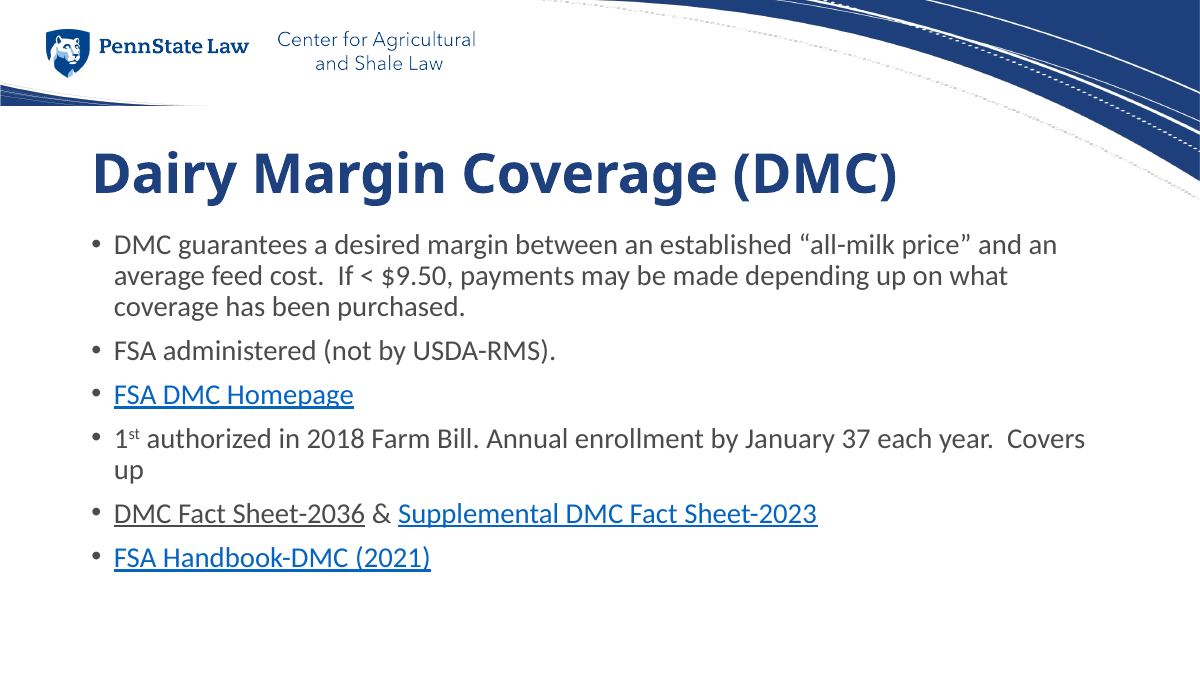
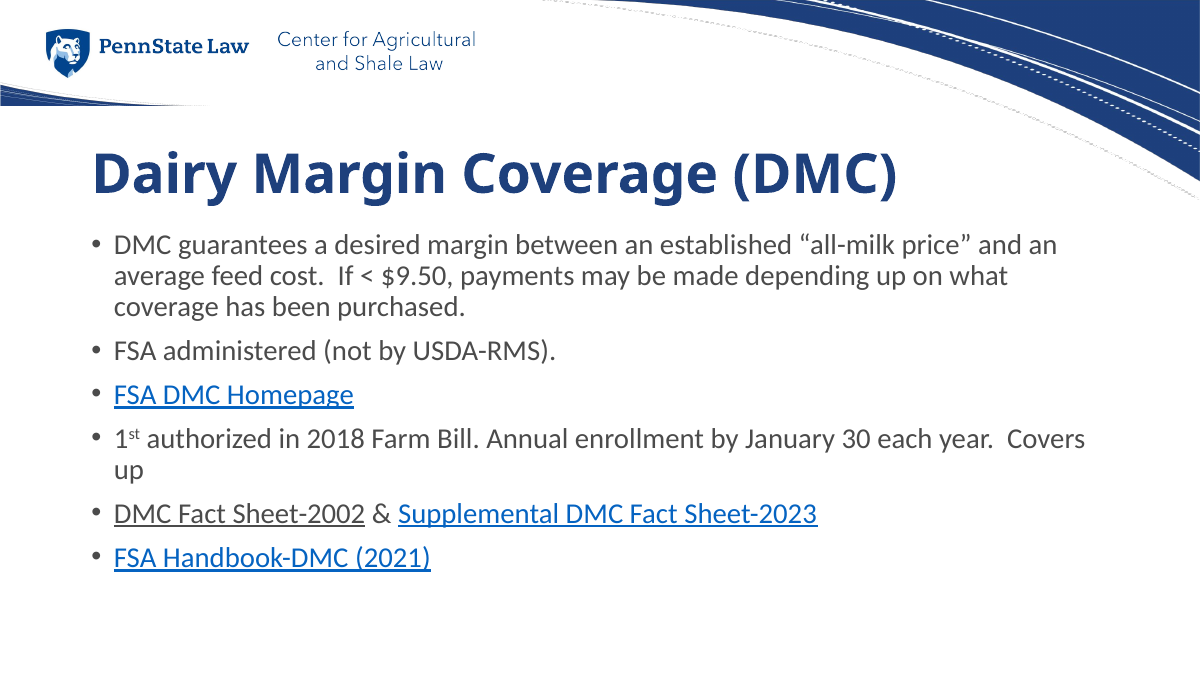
37: 37 -> 30
Sheet-2036: Sheet-2036 -> Sheet-2002
